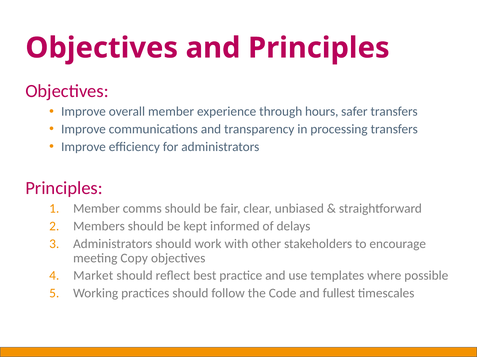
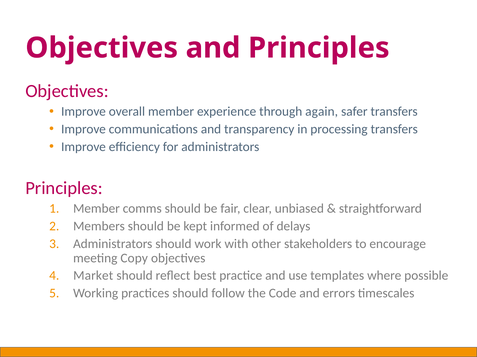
hours: hours -> again
fullest: fullest -> errors
